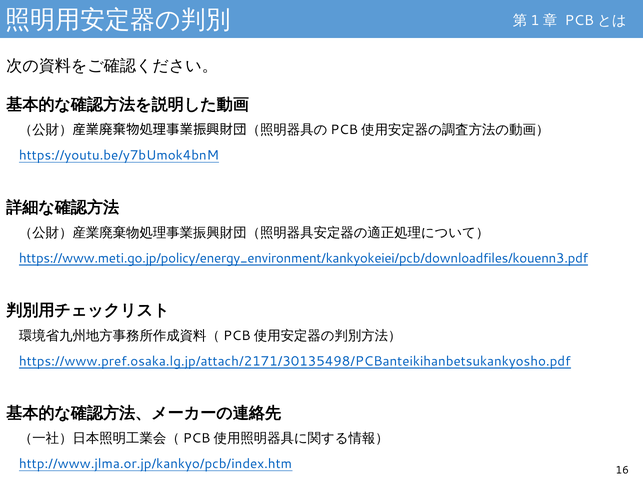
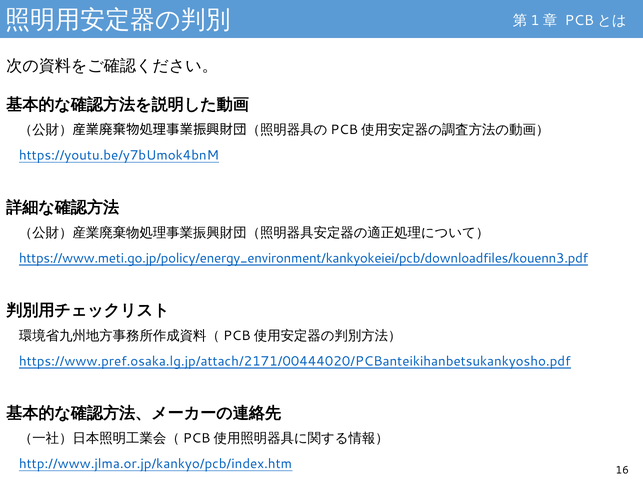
https://www.pref.osaka.lg.jp/attach/2171/30135498/PCBanteikihanbetsukankyosho.pdf: https://www.pref.osaka.lg.jp/attach/2171/30135498/PCBanteikihanbetsukankyosho.pdf -> https://www.pref.osaka.lg.jp/attach/2171/00444020/PCBanteikihanbetsukankyosho.pdf
